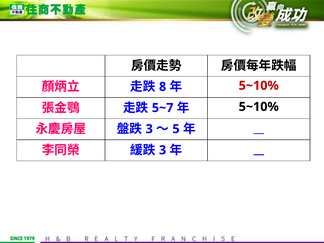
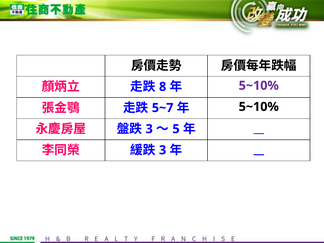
5~10% at (259, 86) colour: red -> purple
